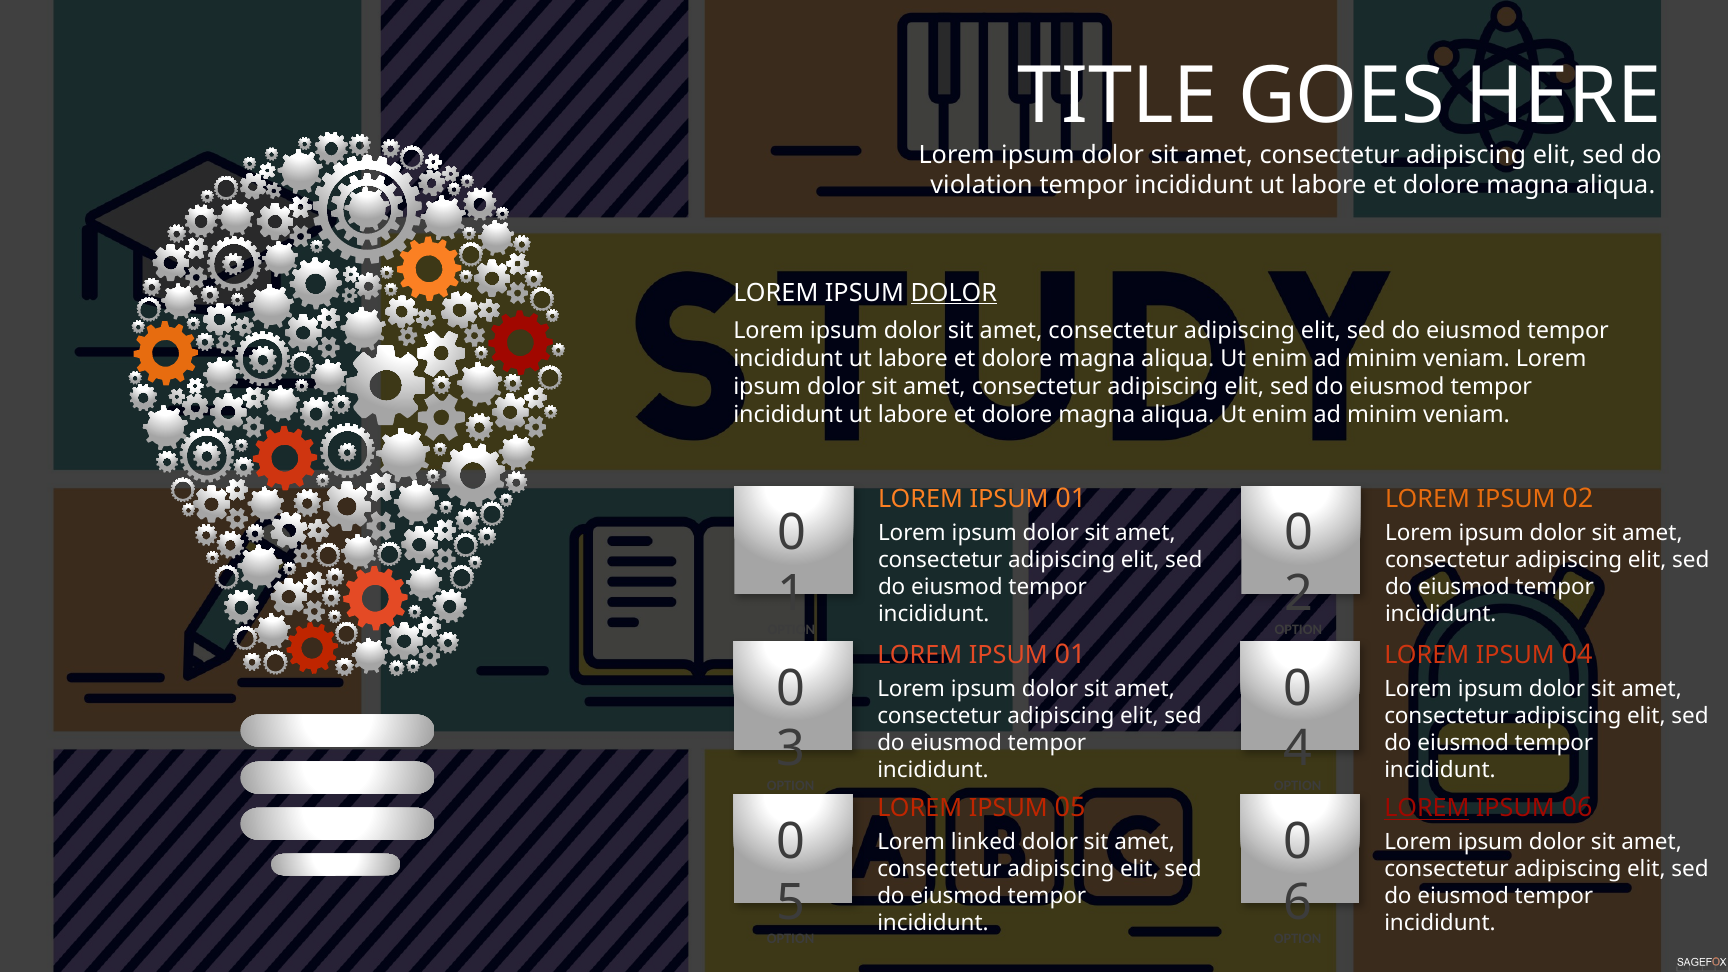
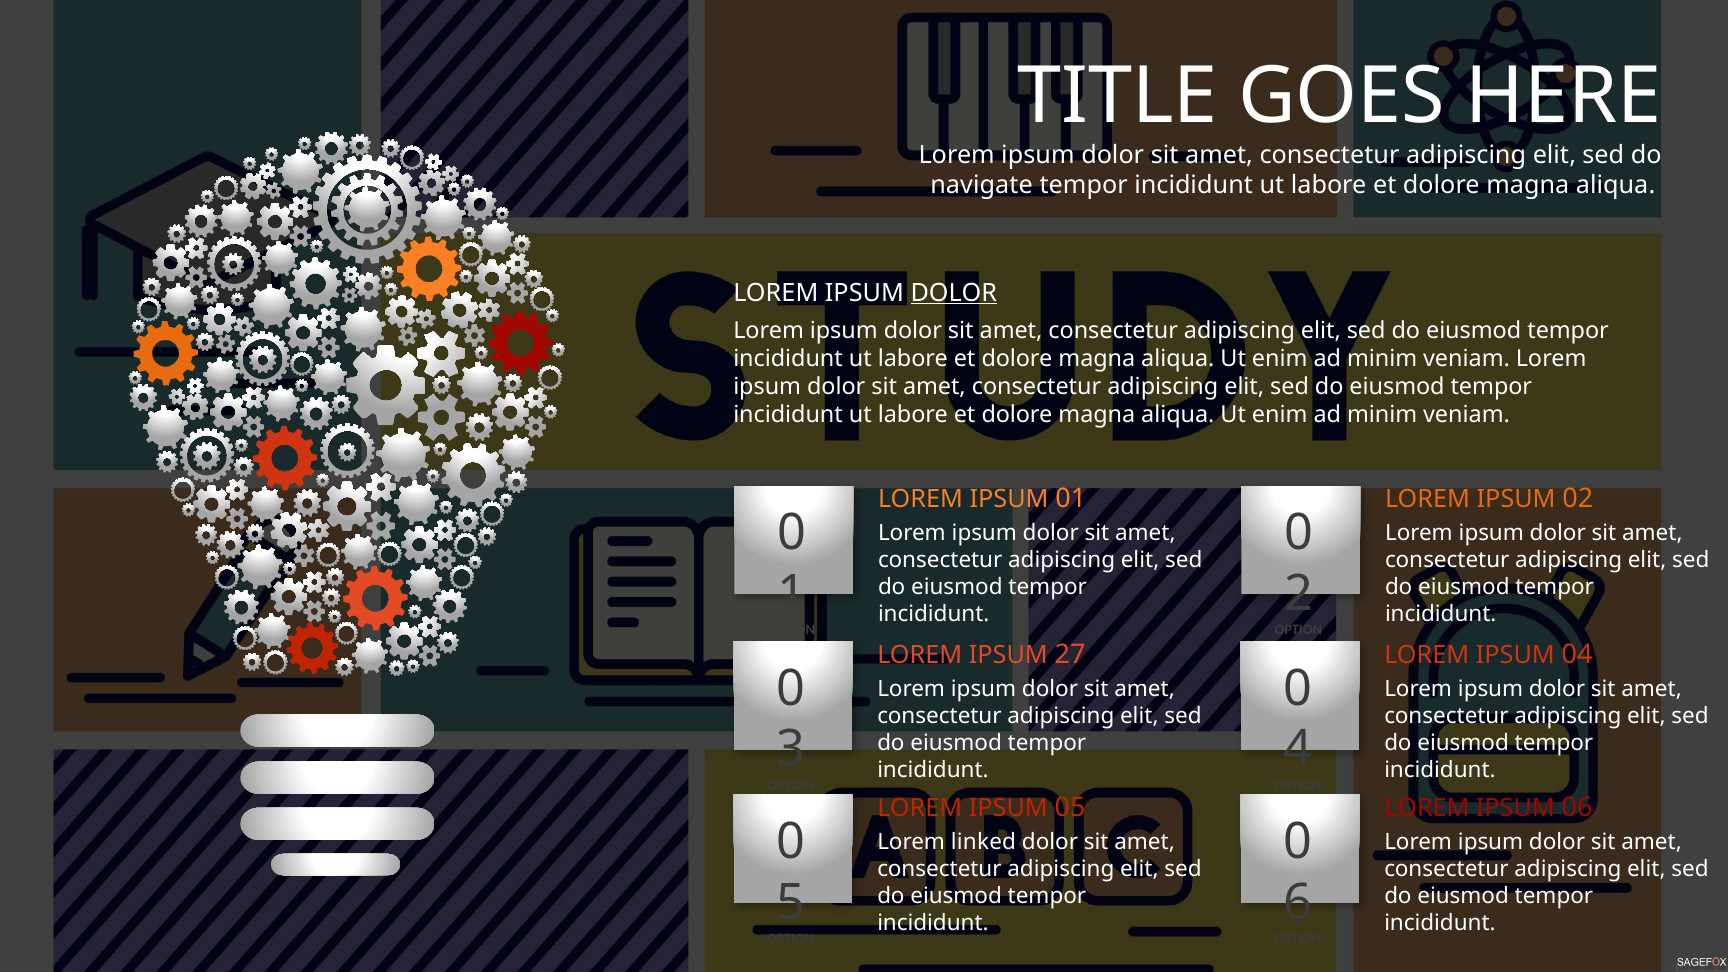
violation: violation -> navigate
01 at (1070, 655): 01 -> 27
LOREM at (1427, 808) underline: present -> none
